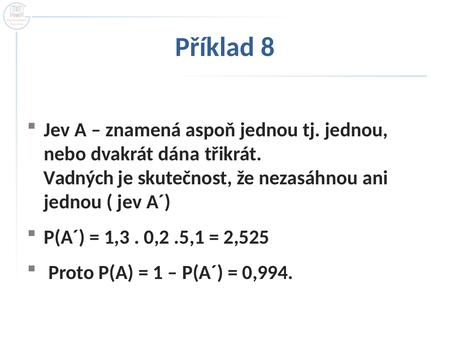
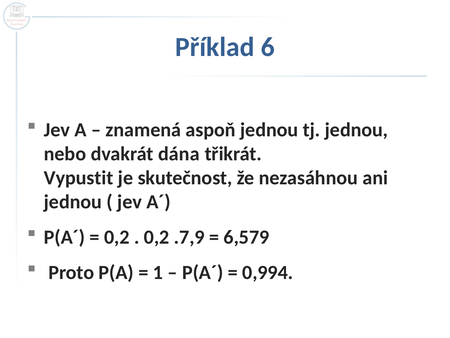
8: 8 -> 6
Vadných: Vadných -> Vypustit
1,3 at (117, 237): 1,3 -> 0,2
.5,1: .5,1 -> .7,9
2,525: 2,525 -> 6,579
